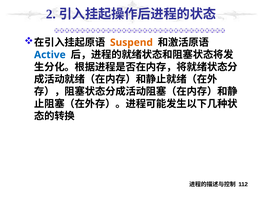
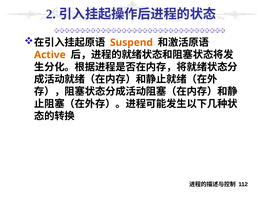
Active colour: blue -> orange
